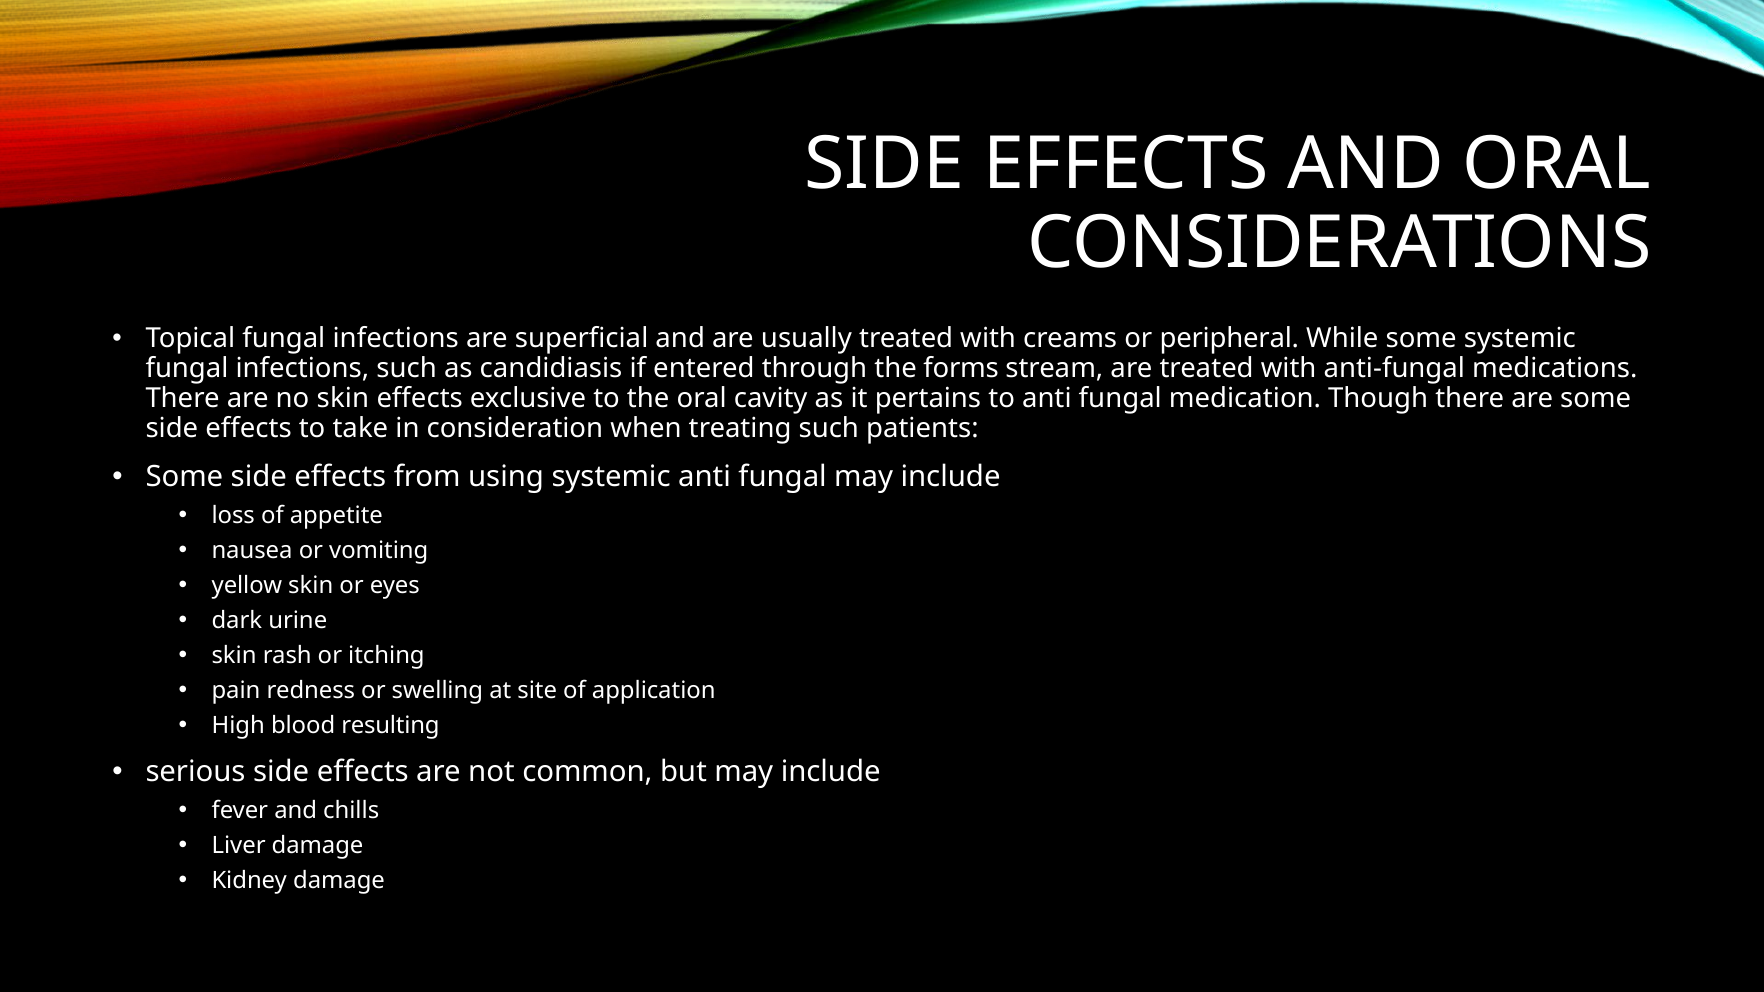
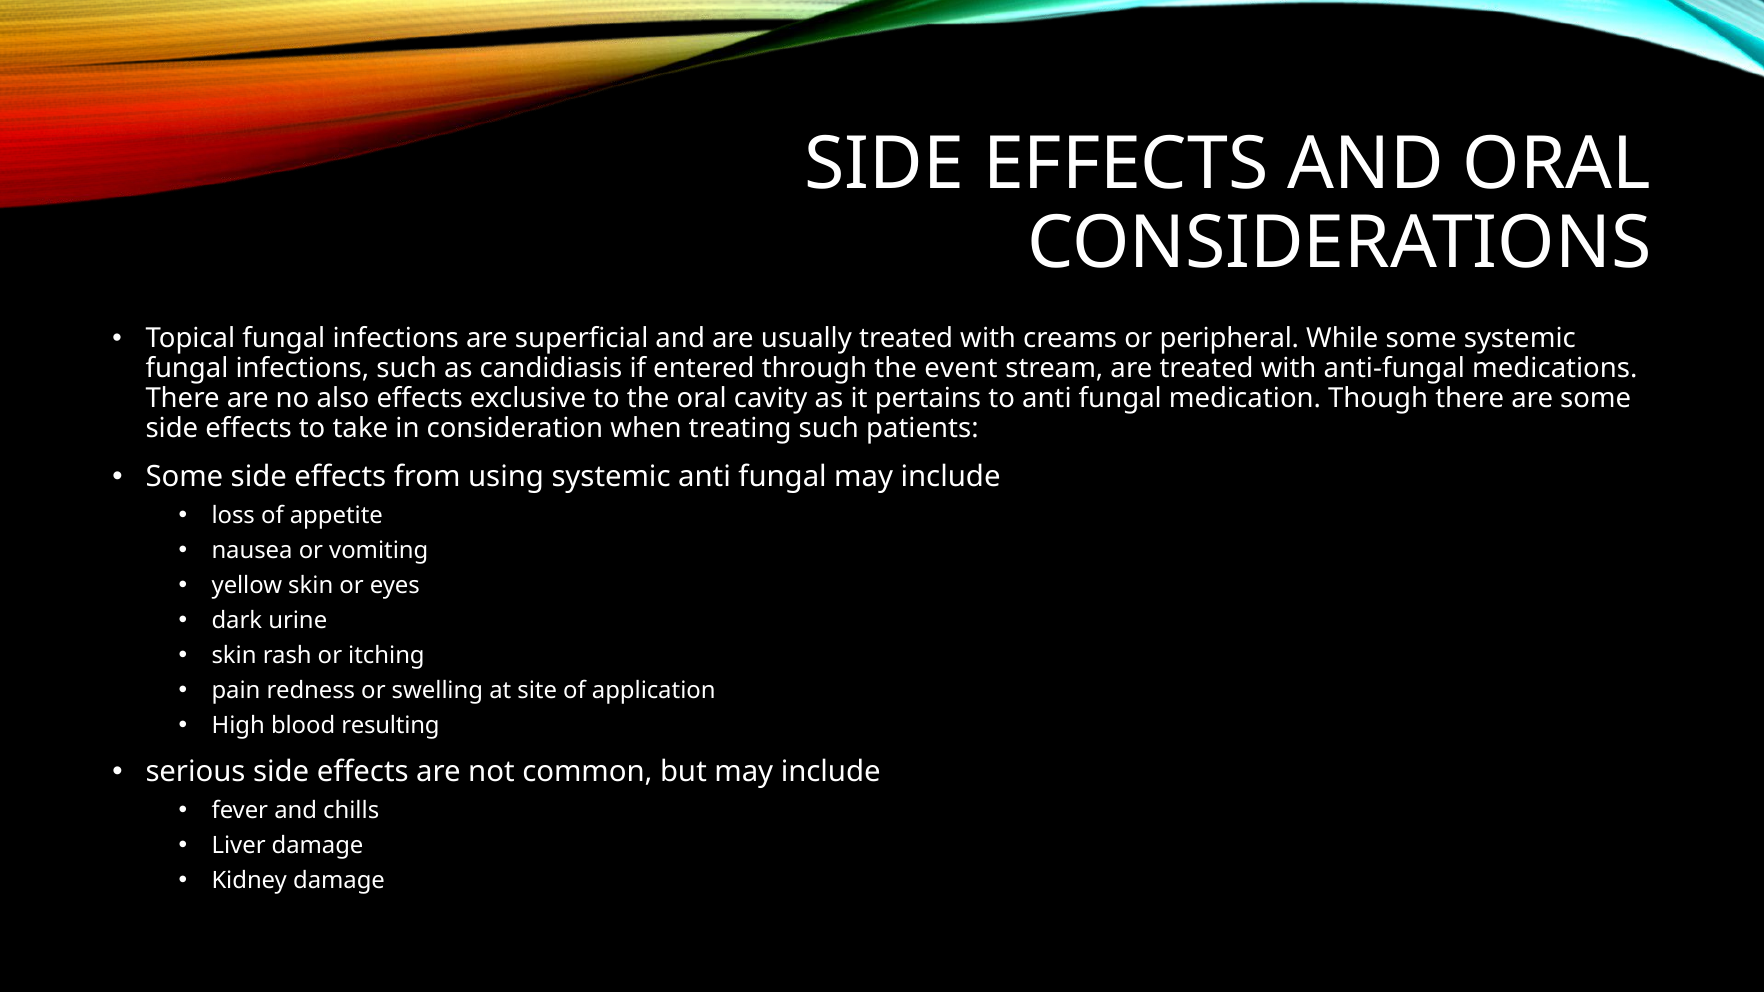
forms: forms -> event
no skin: skin -> also
